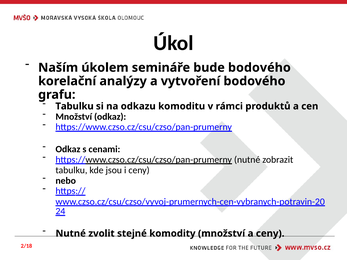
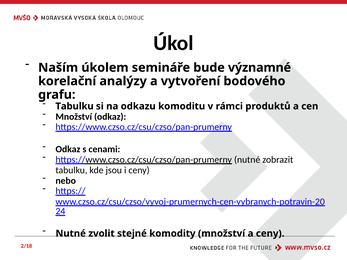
bude bodového: bodového -> významné
